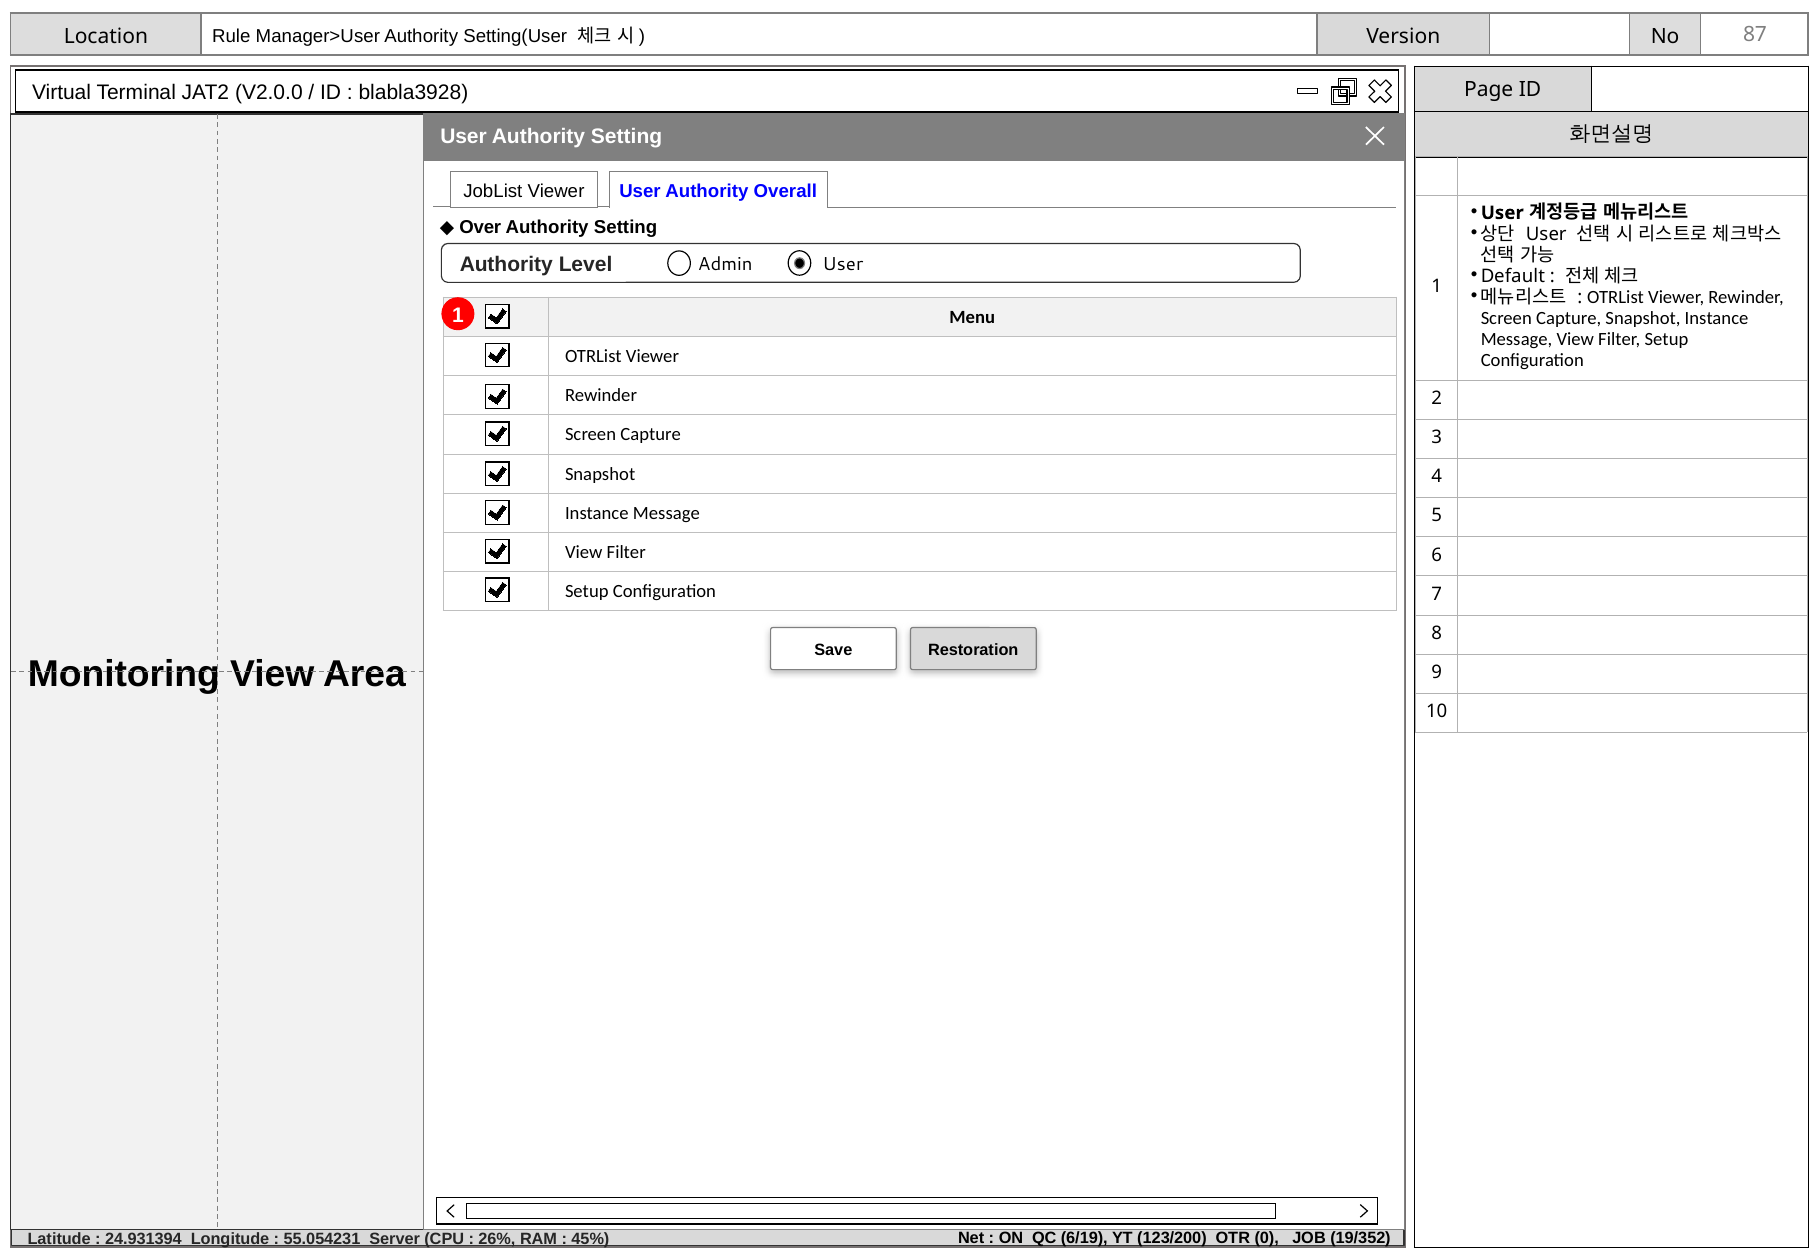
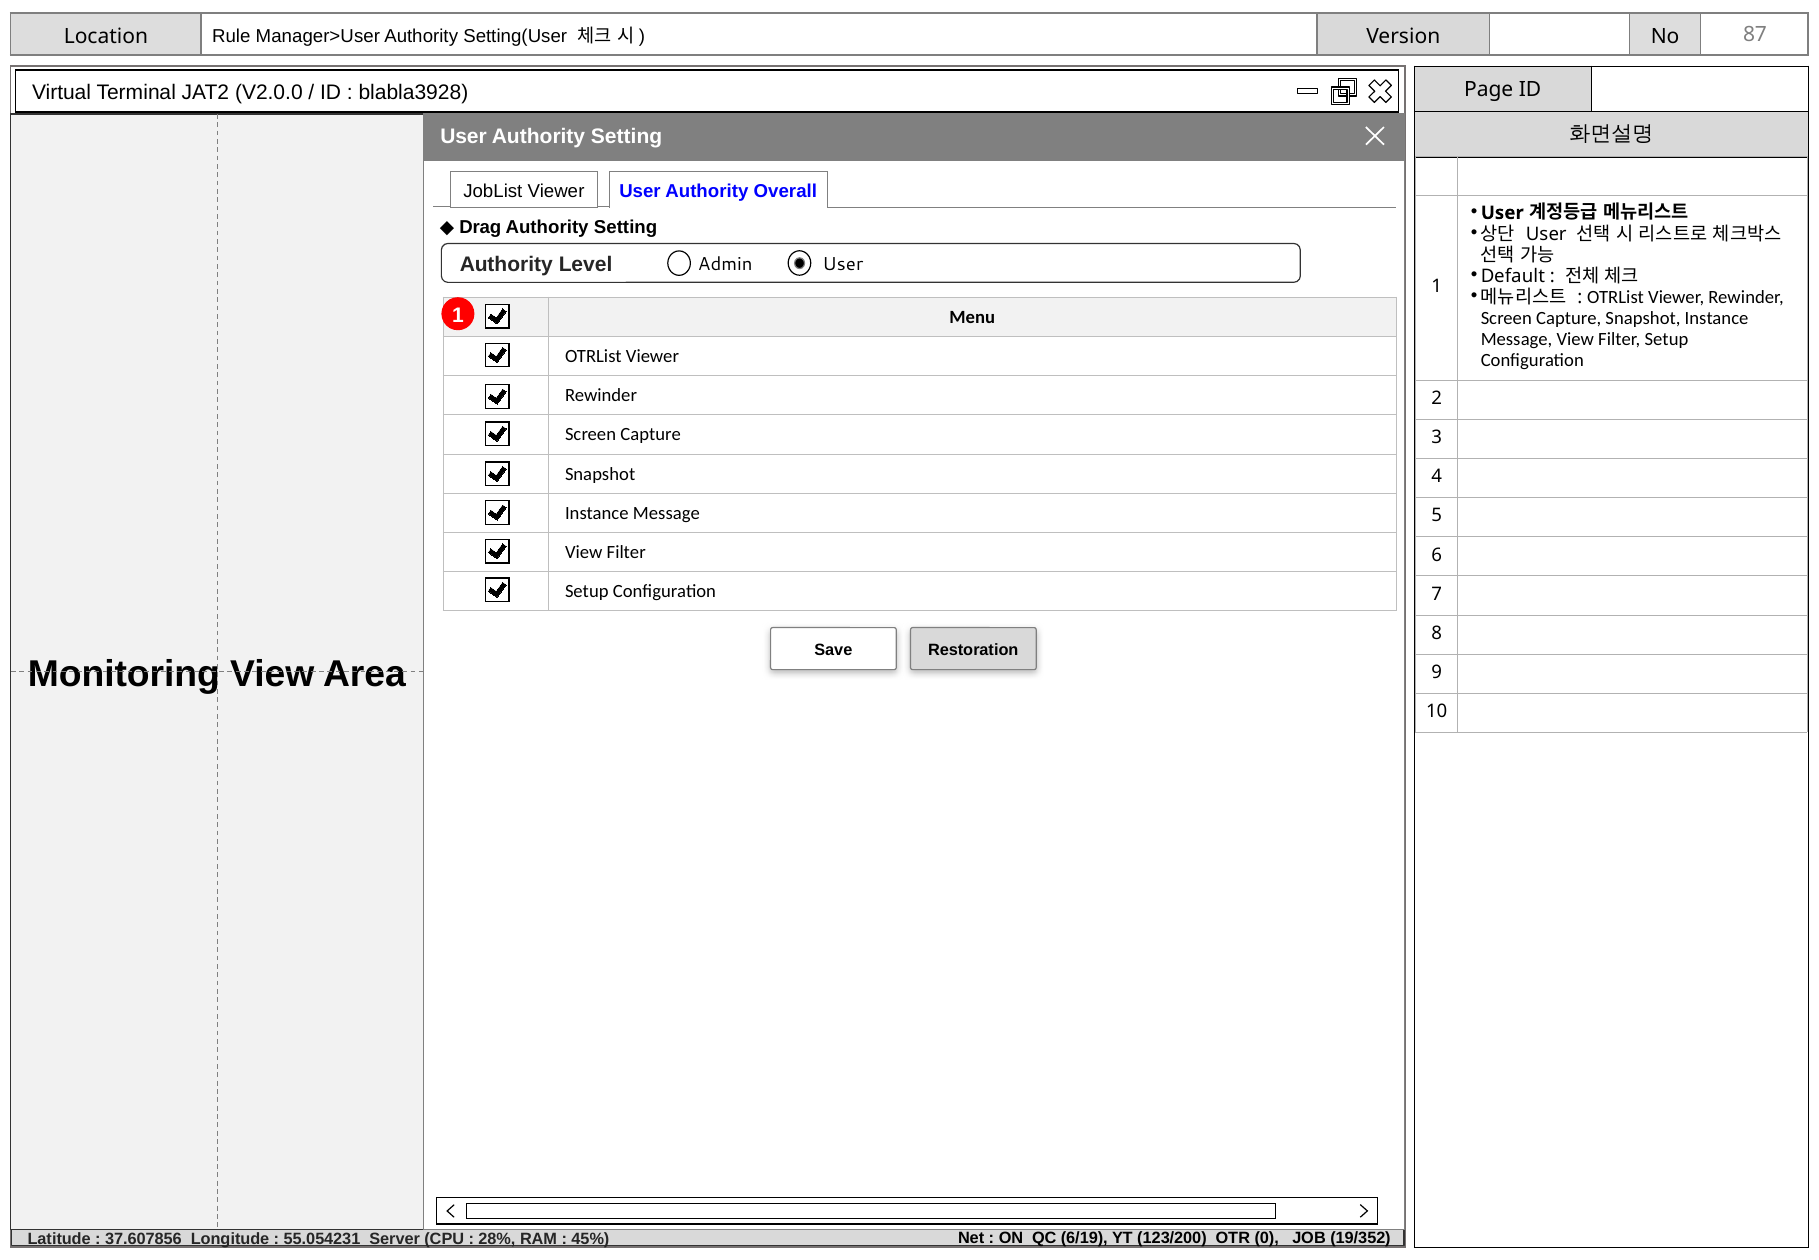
Over: Over -> Drag
24.931394: 24.931394 -> 37.607856
26%: 26% -> 28%
